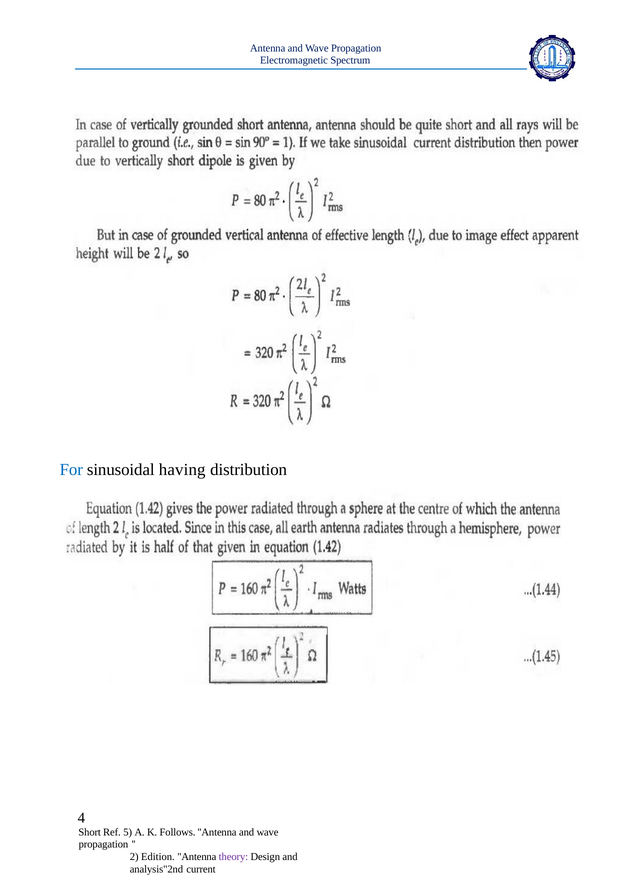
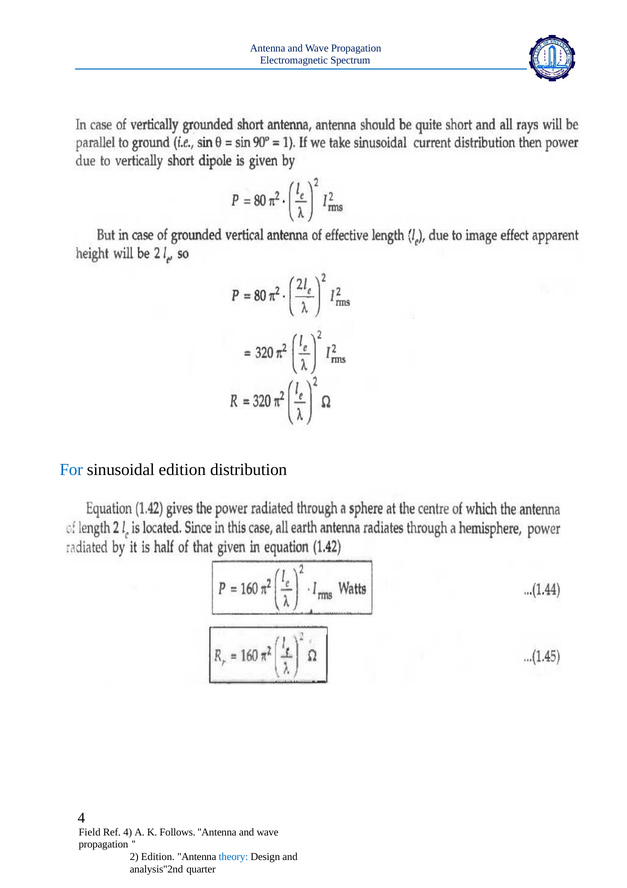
sinusoidal having: having -> edition
Short: Short -> Field
Ref 5: 5 -> 4
theory colour: purple -> blue
current: current -> quarter
